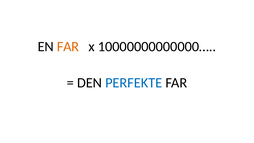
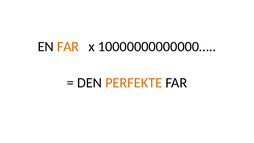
PERFEKTE colour: blue -> orange
